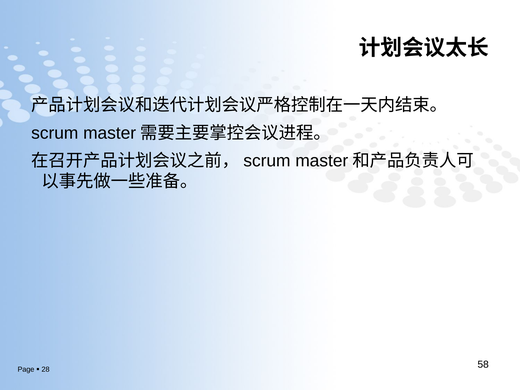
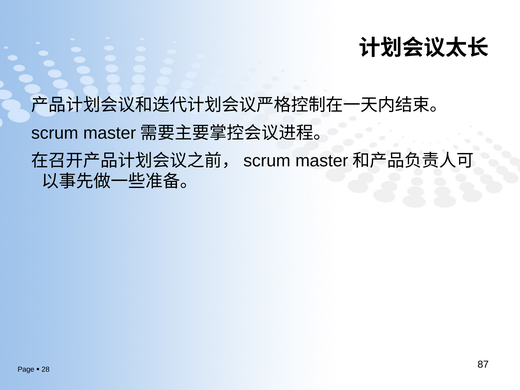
58: 58 -> 87
